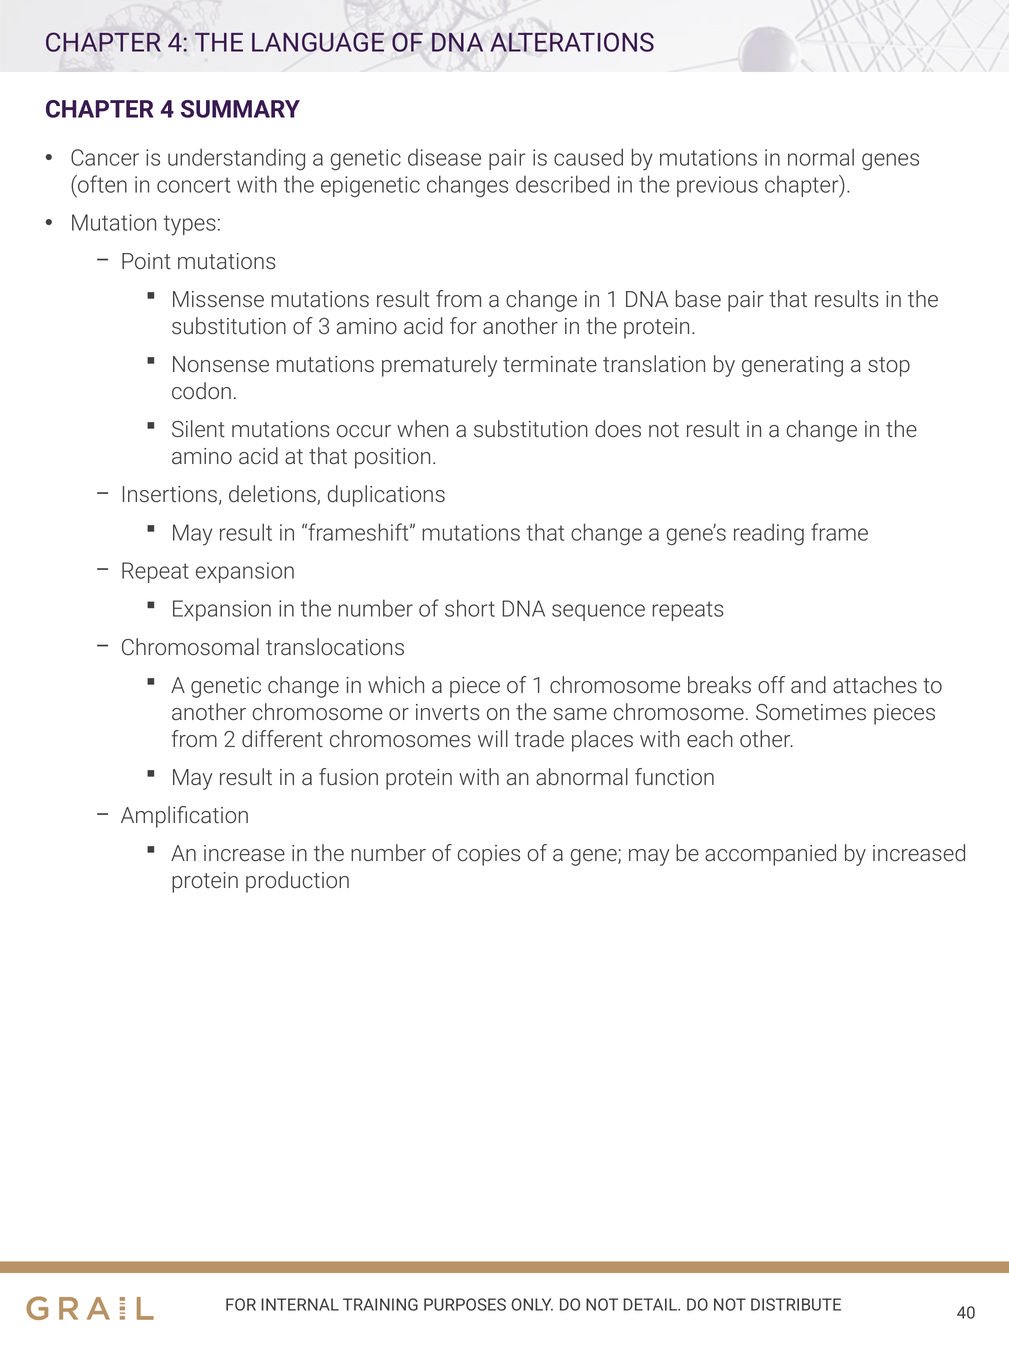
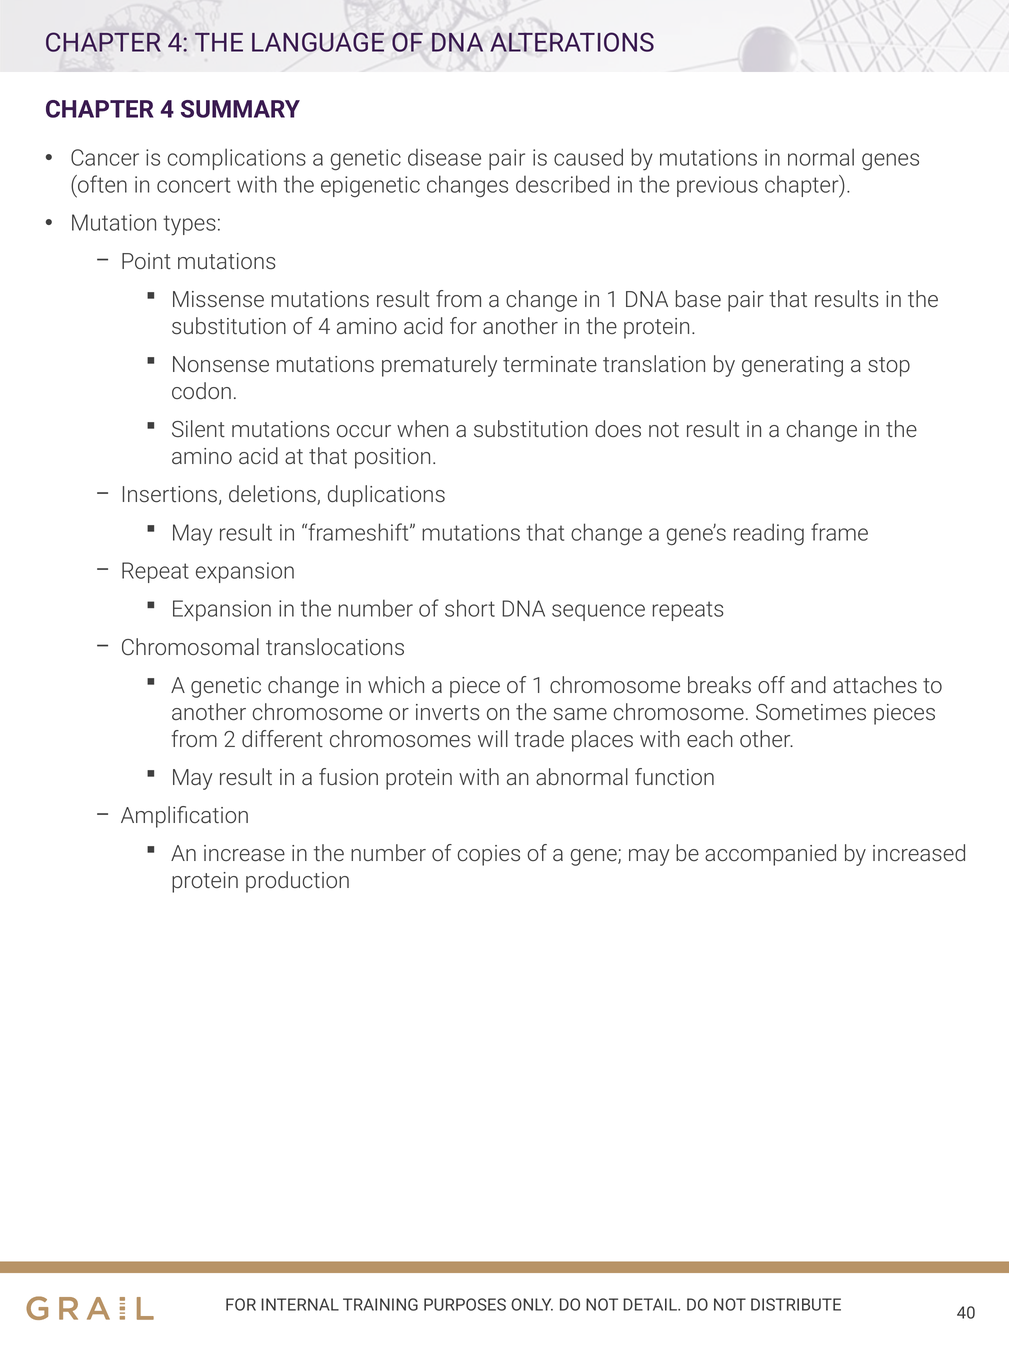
understanding: understanding -> complications
of 3: 3 -> 4
